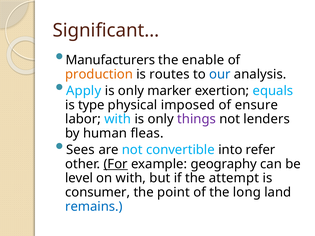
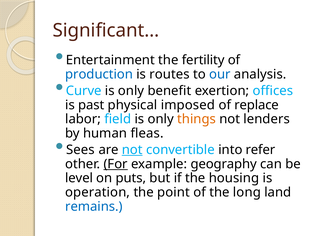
Manufacturers: Manufacturers -> Entertainment
enable: enable -> fertility
production colour: orange -> blue
Apply: Apply -> Curve
marker: marker -> benefit
equals: equals -> offices
type: type -> past
ensure: ensure -> replace
labor with: with -> field
things colour: purple -> orange
not at (132, 150) underline: none -> present
on with: with -> puts
attempt: attempt -> housing
consumer: consumer -> operation
